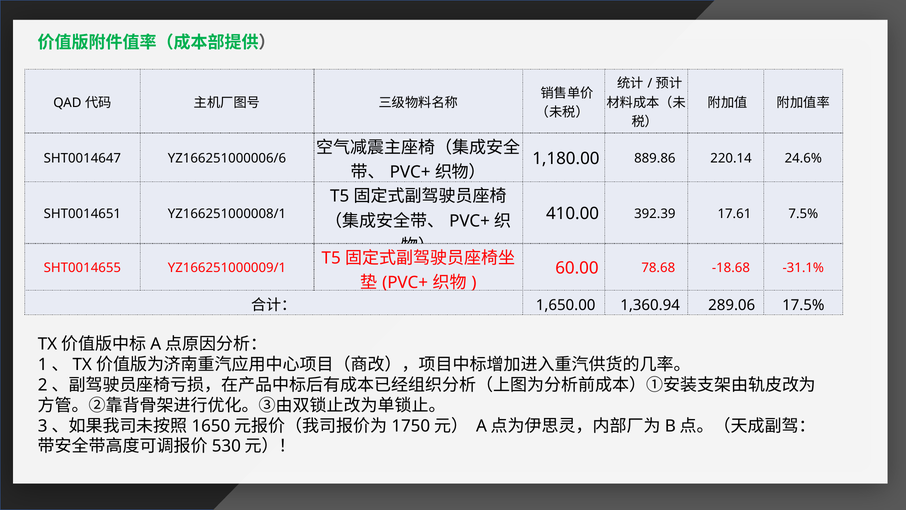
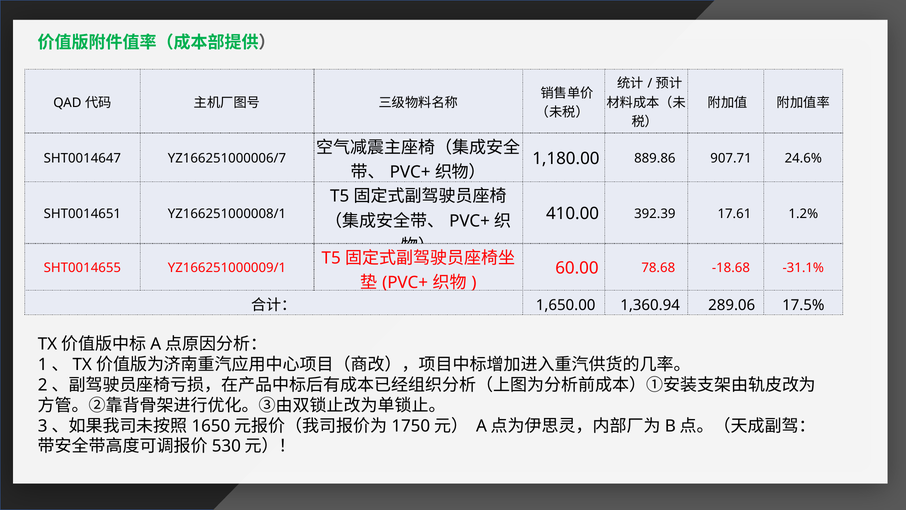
220.14: 220.14 -> 907.71
YZ166251000006/6: YZ166251000006/6 -> YZ166251000006/7
7.5%: 7.5% -> 1.2%
